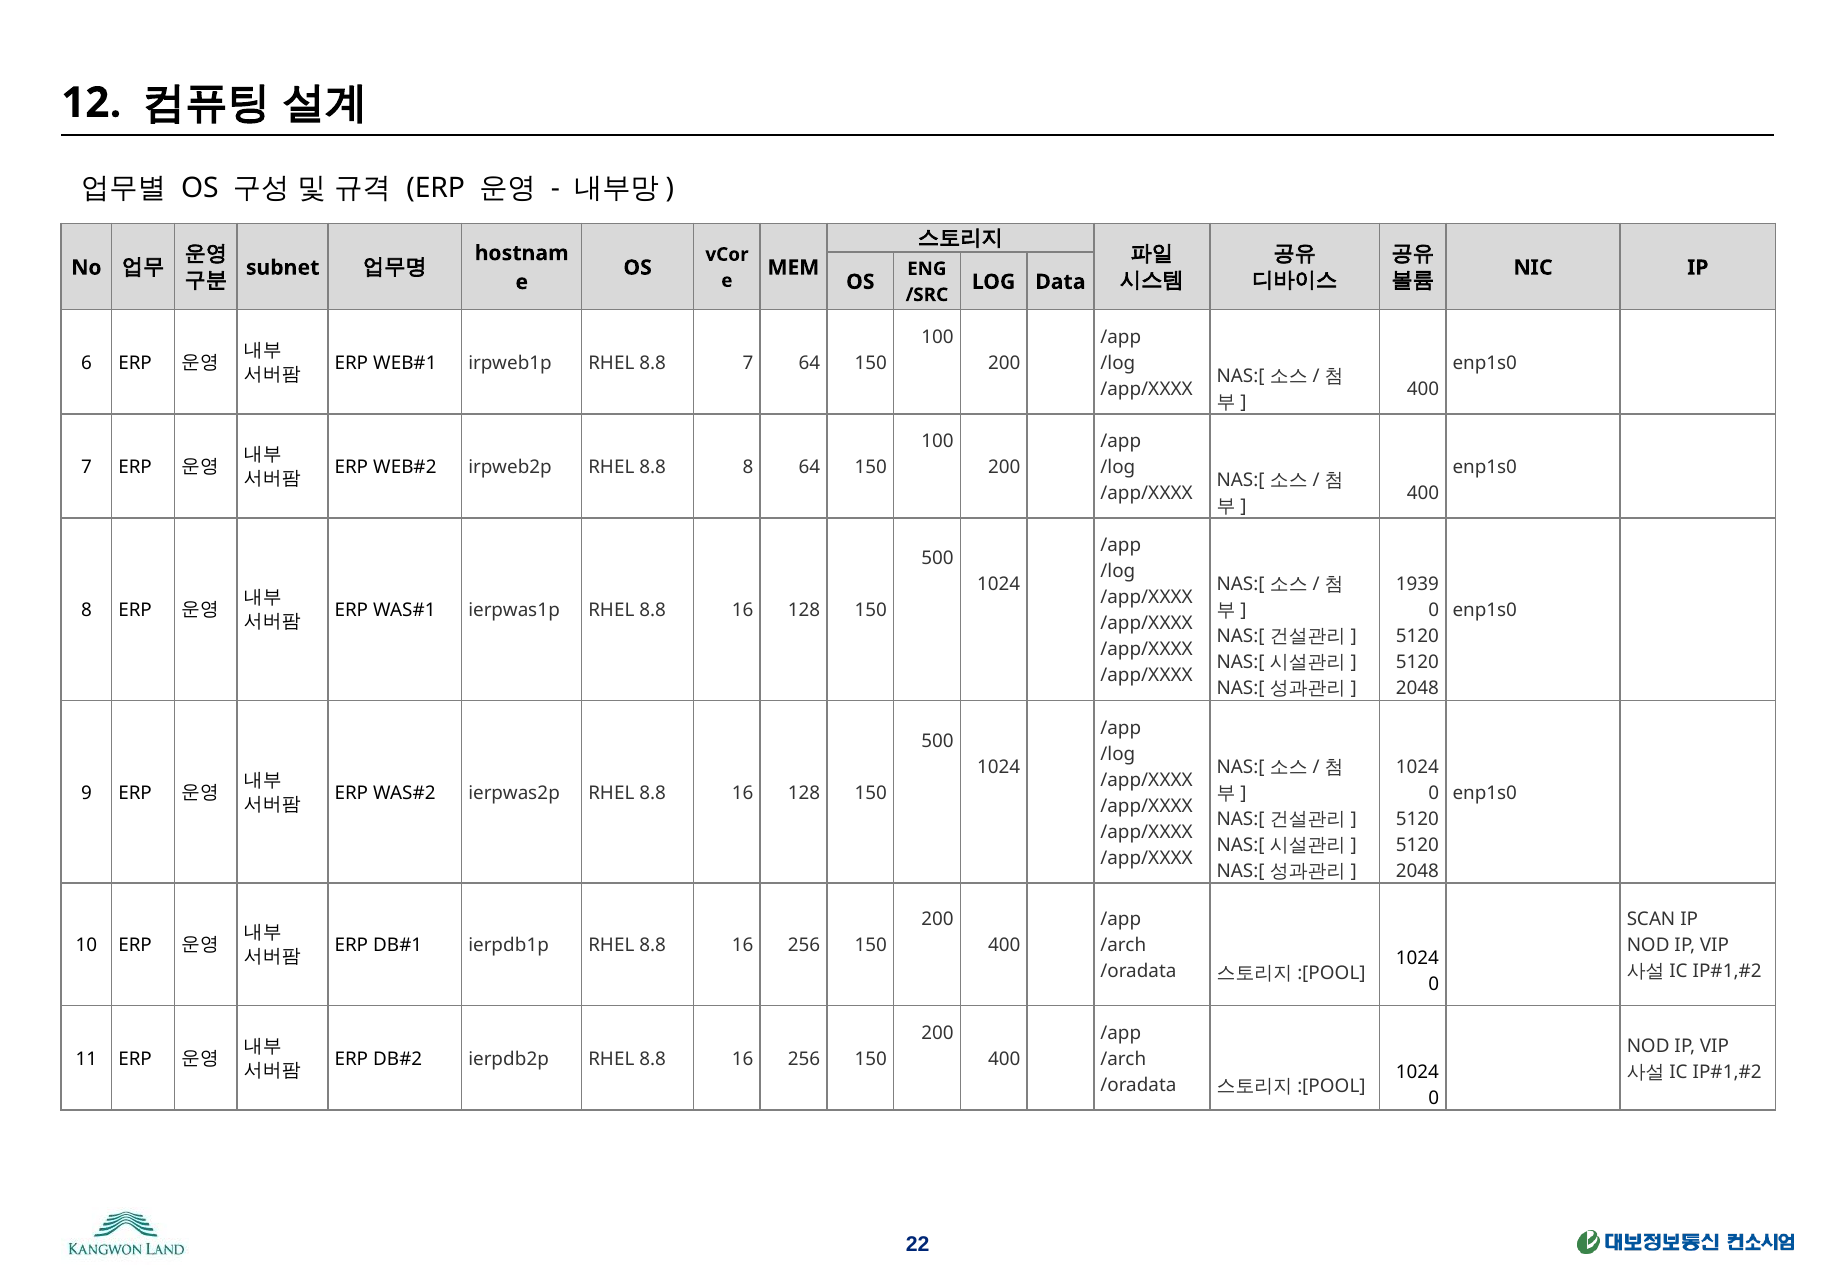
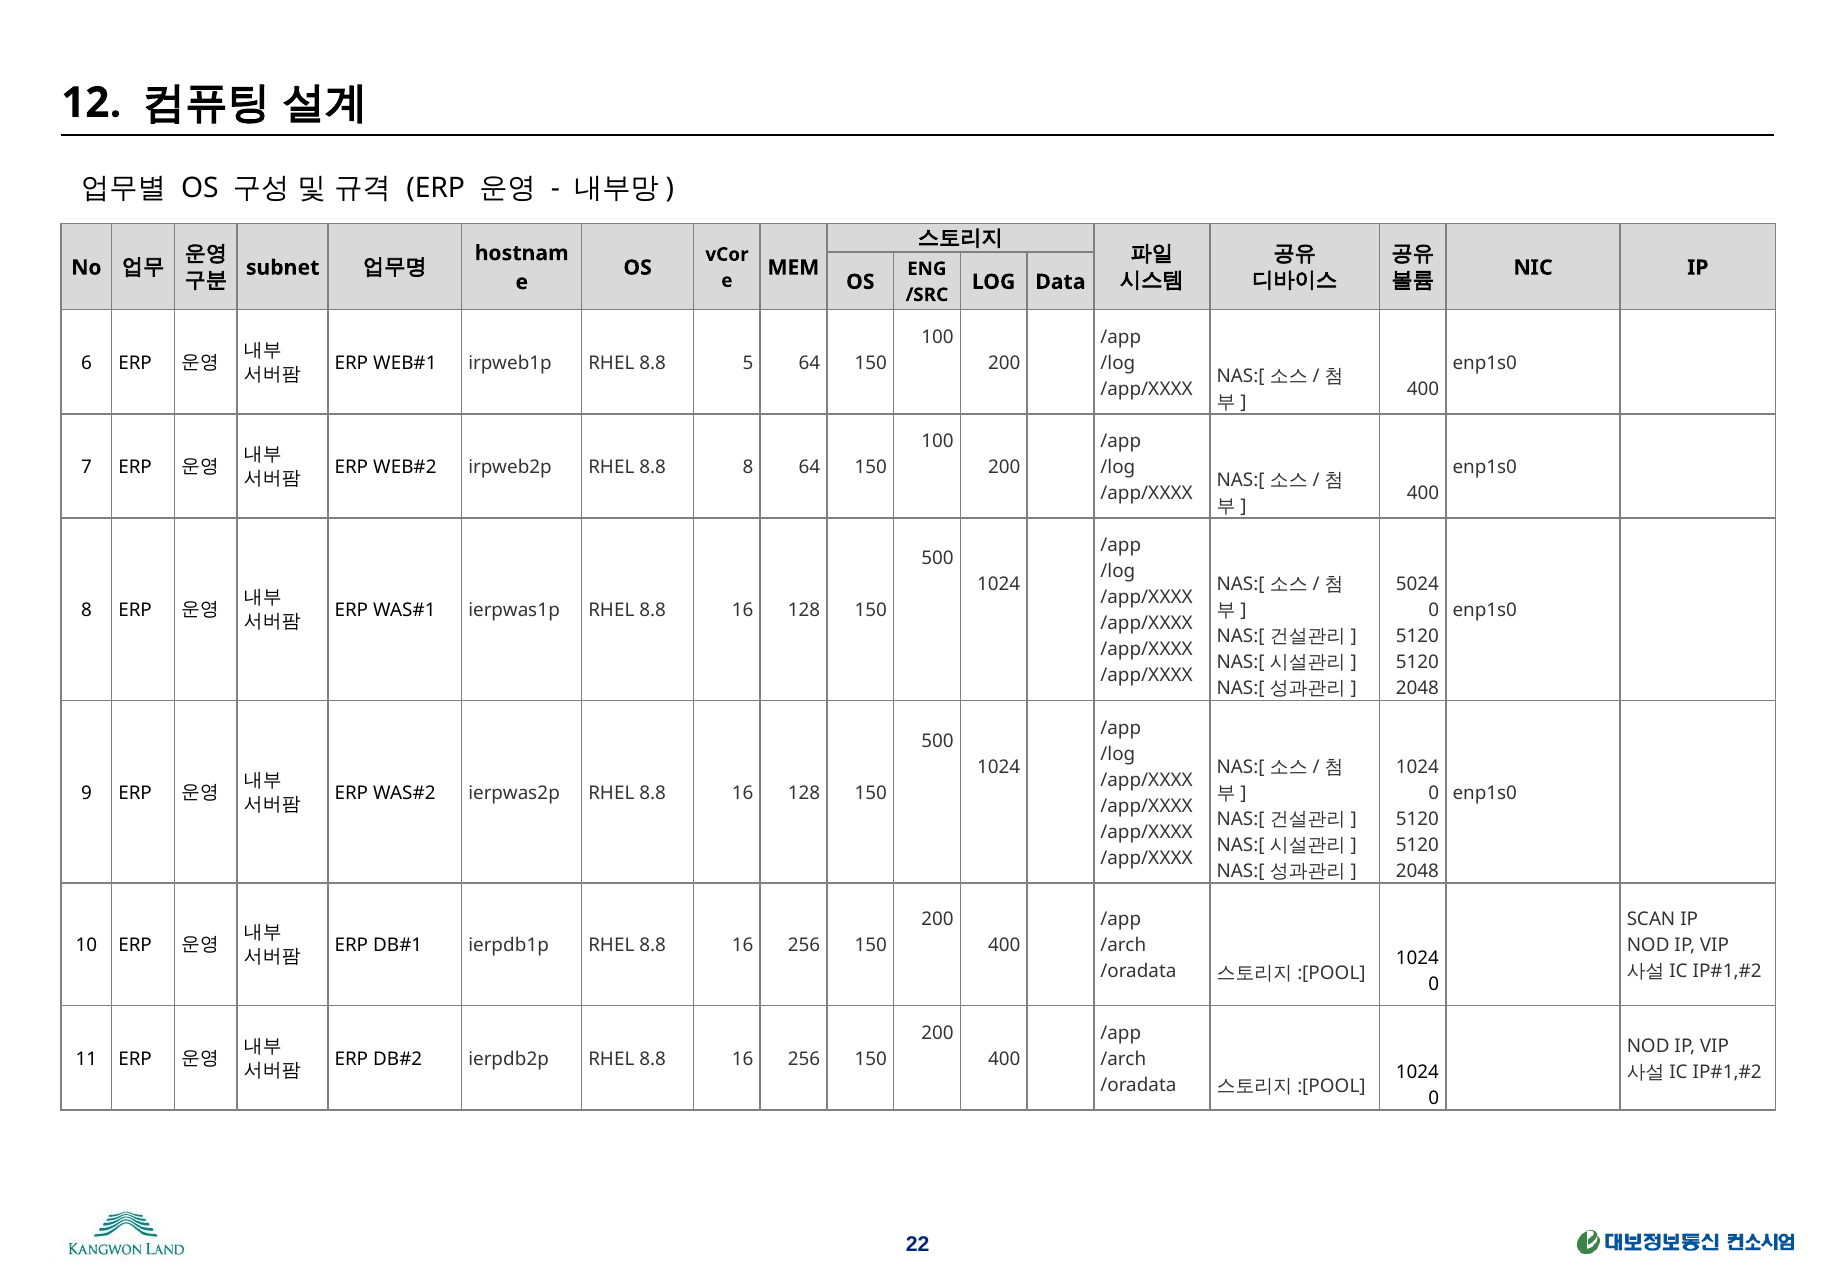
8.8 7: 7 -> 5
1939: 1939 -> 5024
